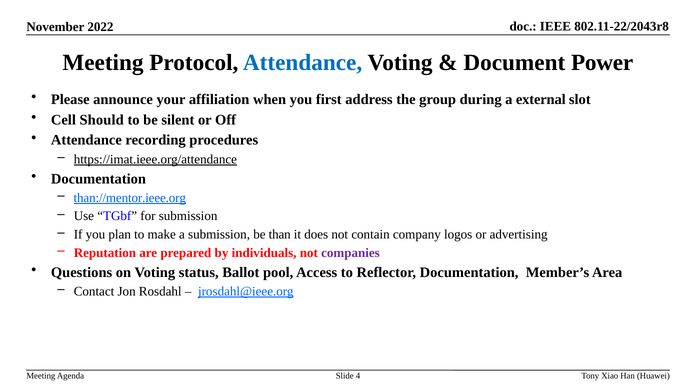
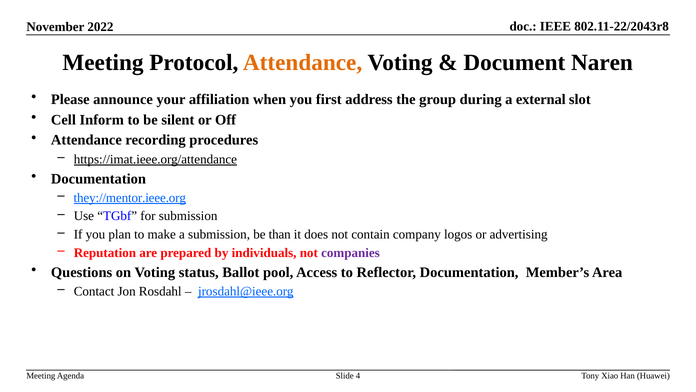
Attendance at (303, 63) colour: blue -> orange
Power: Power -> Naren
Should: Should -> Inform
than://mentor.ieee.org: than://mentor.ieee.org -> they://mentor.ieee.org
